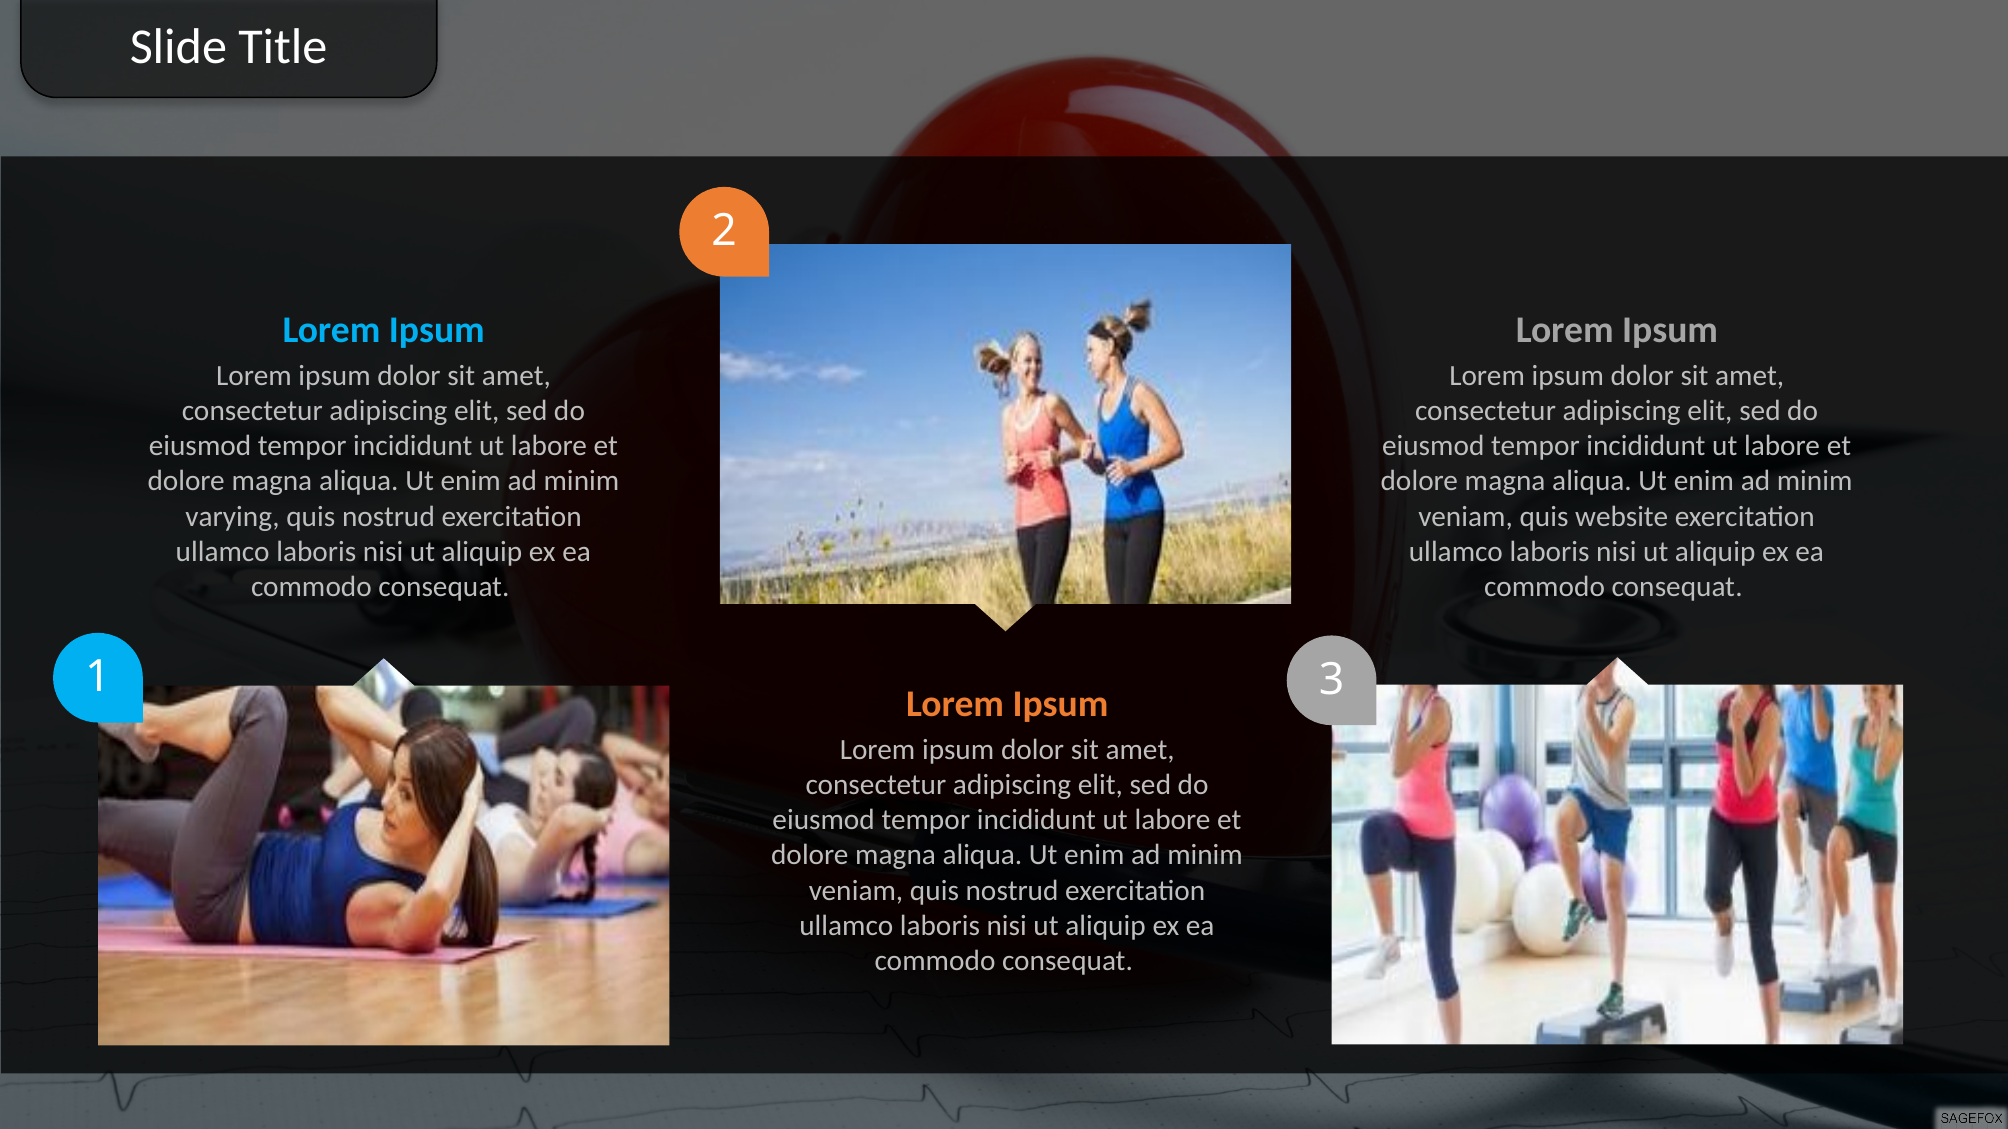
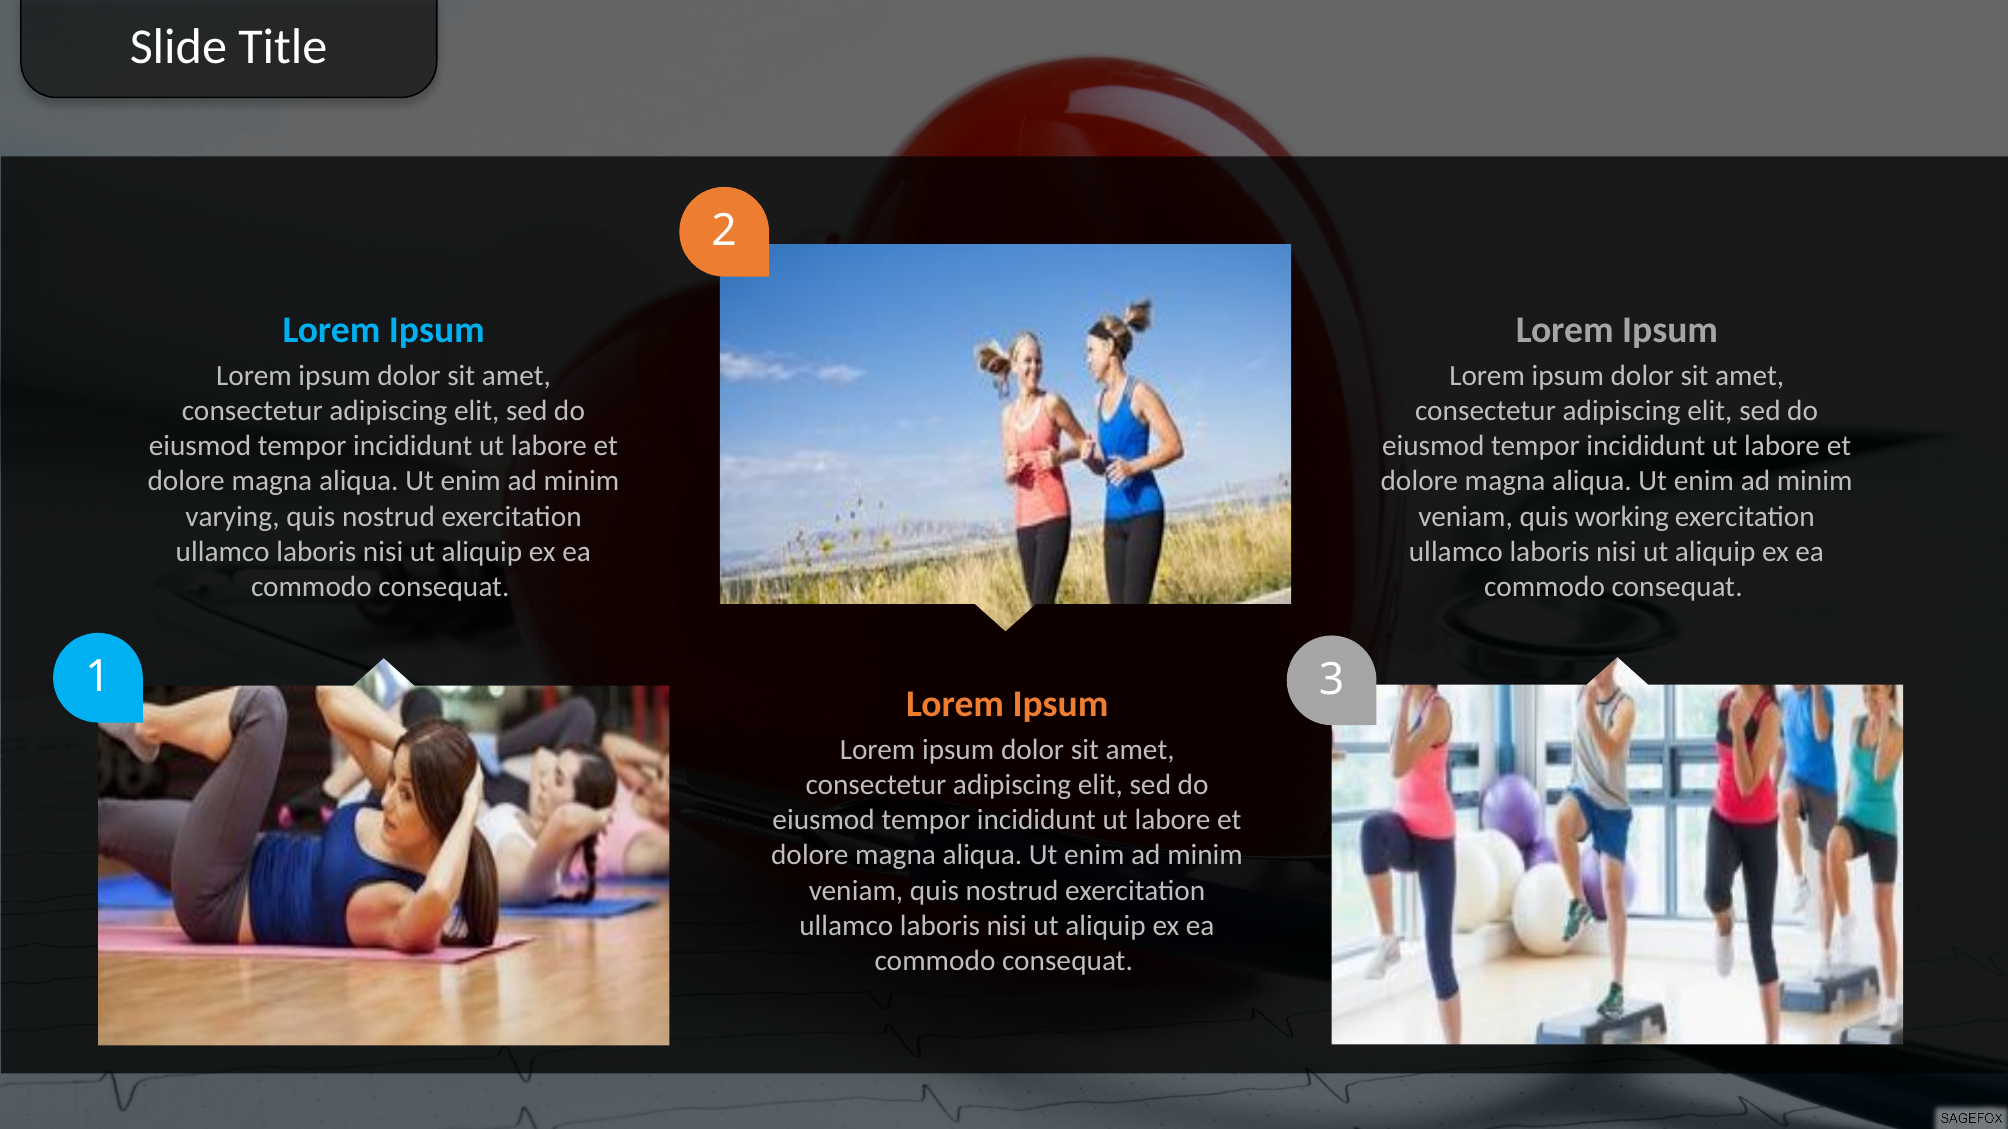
website: website -> working
